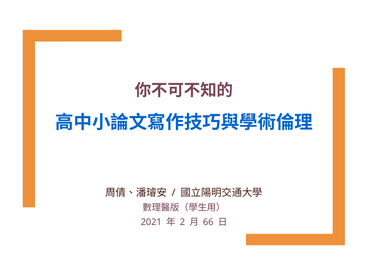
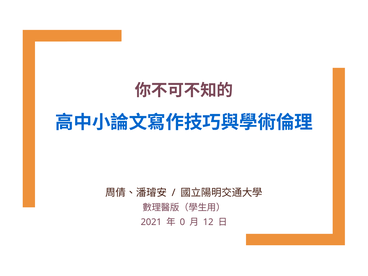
2: 2 -> 0
66: 66 -> 12
